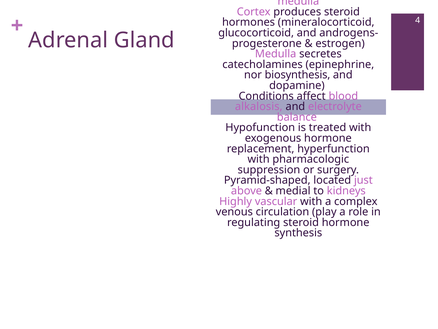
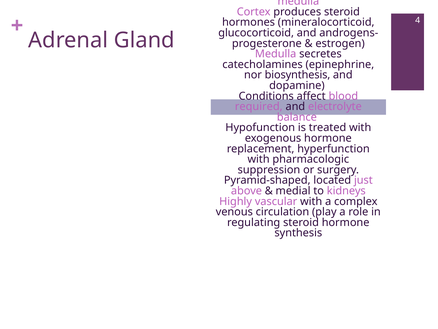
alkalosis: alkalosis -> required
